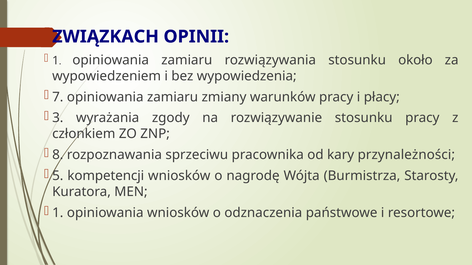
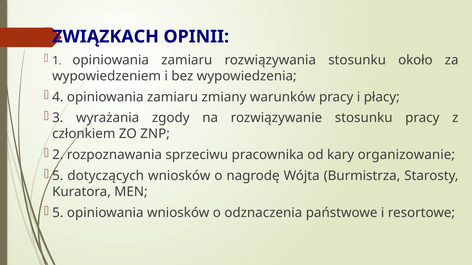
7: 7 -> 4
8: 8 -> 2
przynależności: przynależności -> organizowanie
kompetencji: kompetencji -> dotyczących
1 at (58, 213): 1 -> 5
